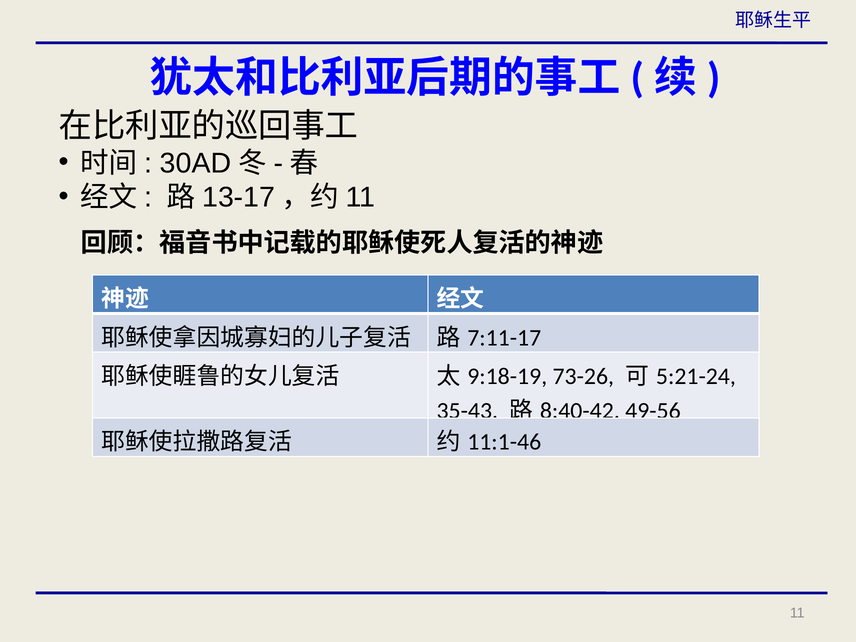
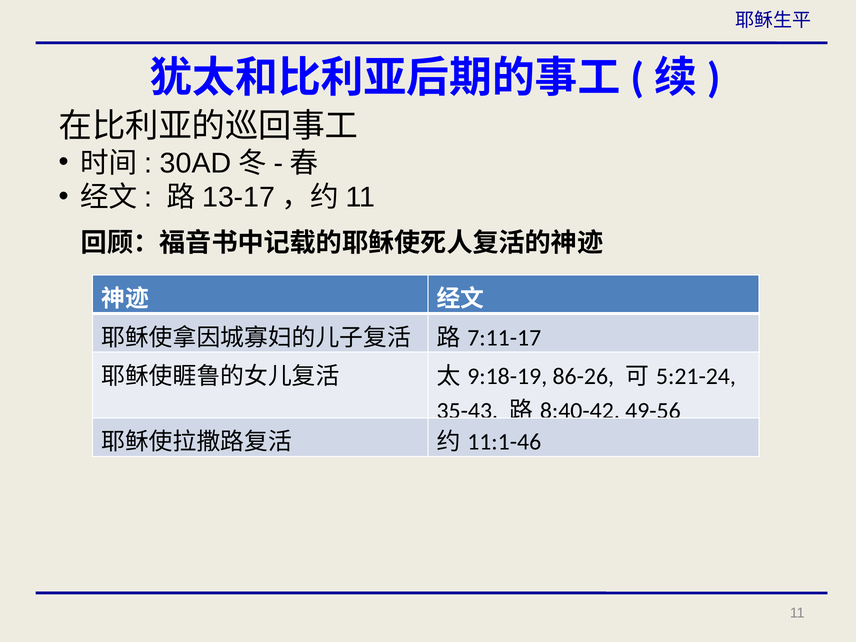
73-26: 73-26 -> 86-26
